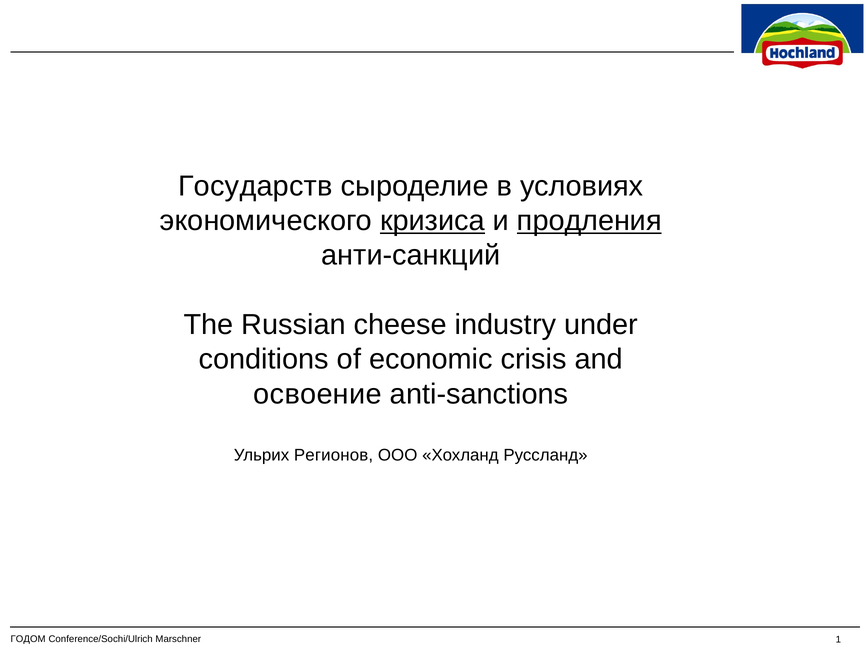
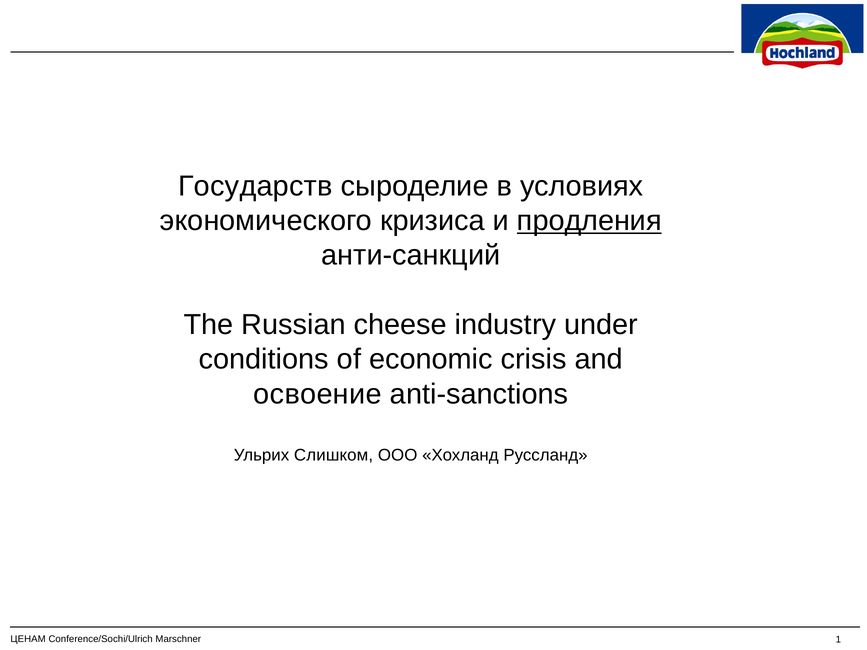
кризиса underline: present -> none
Регионов: Регионов -> Слишком
ГОДОМ: ГОДОМ -> ЦЕНАМ
